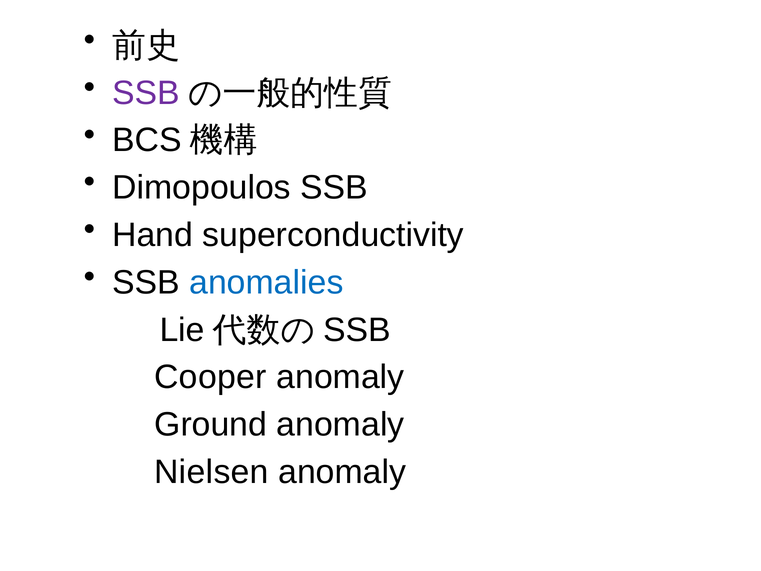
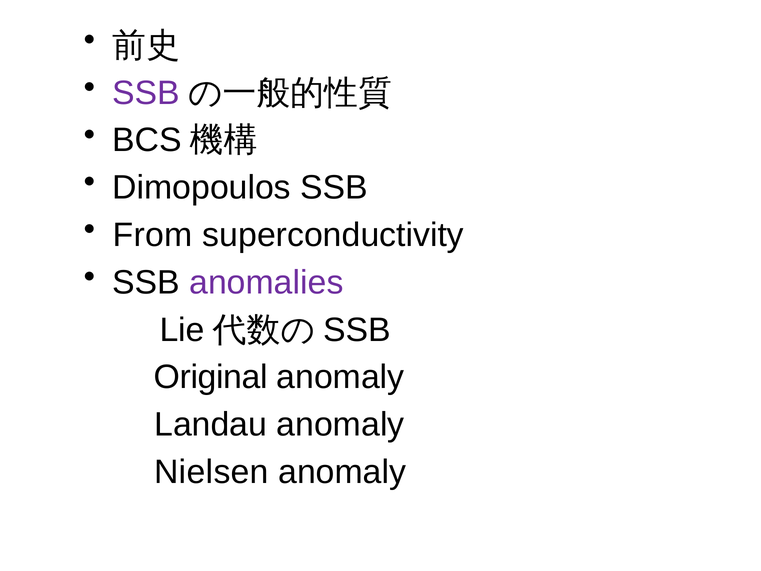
Hand: Hand -> From
anomalies colour: blue -> purple
Cooper: Cooper -> Original
Ground: Ground -> Landau
